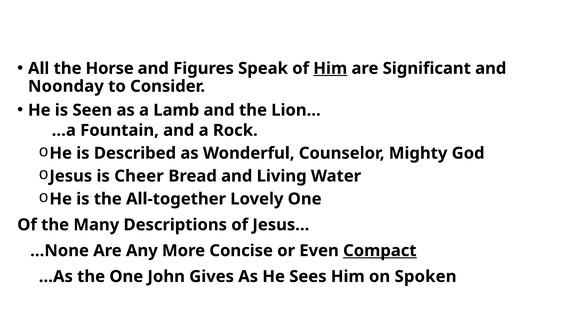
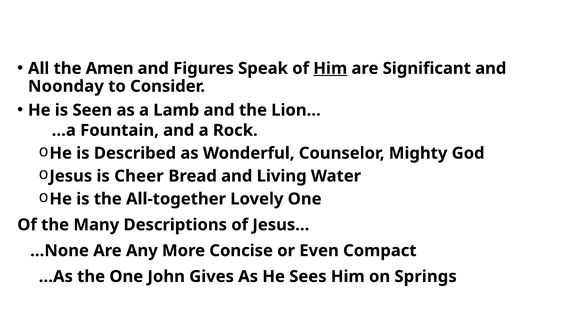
Horse: Horse -> Amen
Compact underline: present -> none
Spoken: Spoken -> Springs
